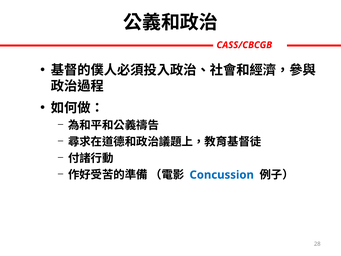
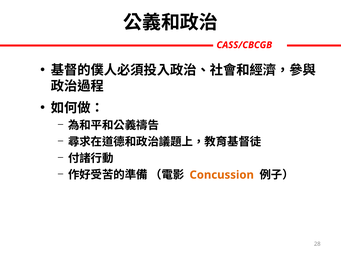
Concussion colour: blue -> orange
